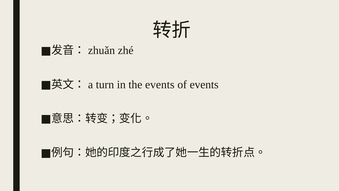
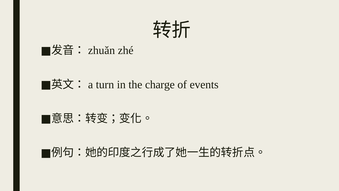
the events: events -> charge
